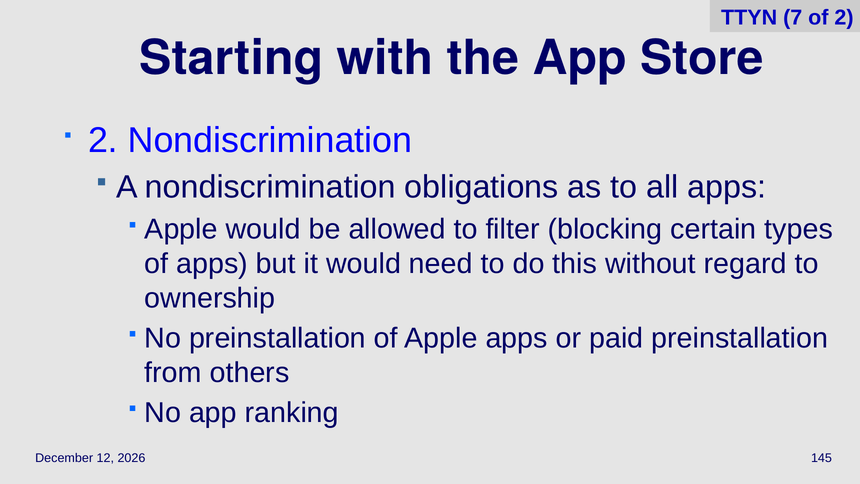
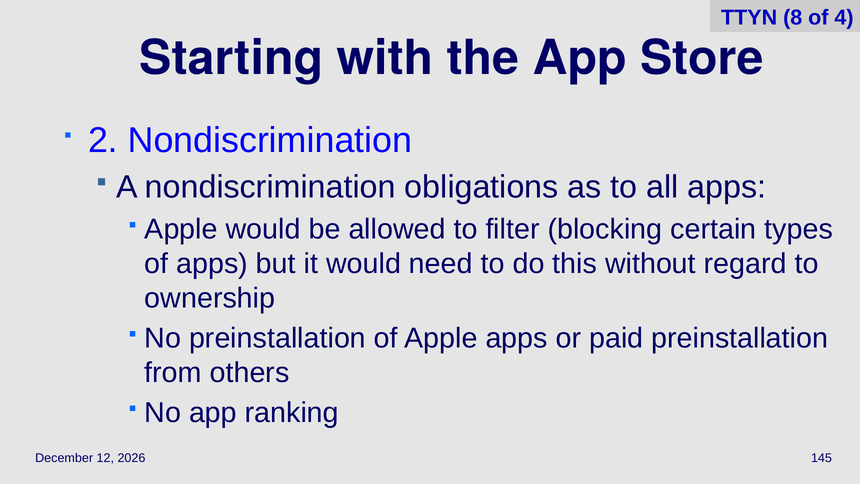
7: 7 -> 8
of 2: 2 -> 4
